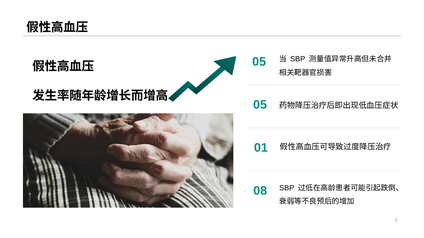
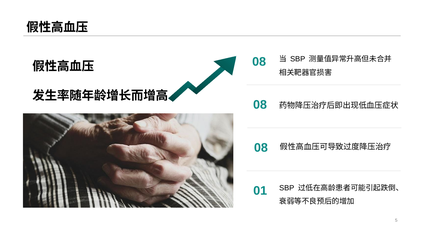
5 at (263, 62): 5 -> 8
5 at (263, 105): 5 -> 8
1 at (264, 148): 1 -> 8
8: 8 -> 1
